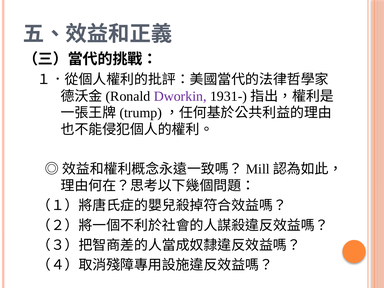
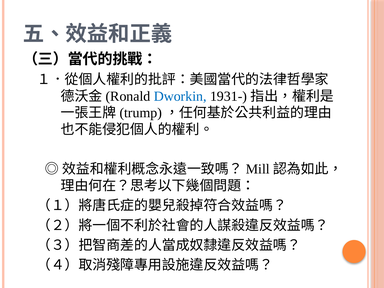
Dworkin colour: purple -> blue
